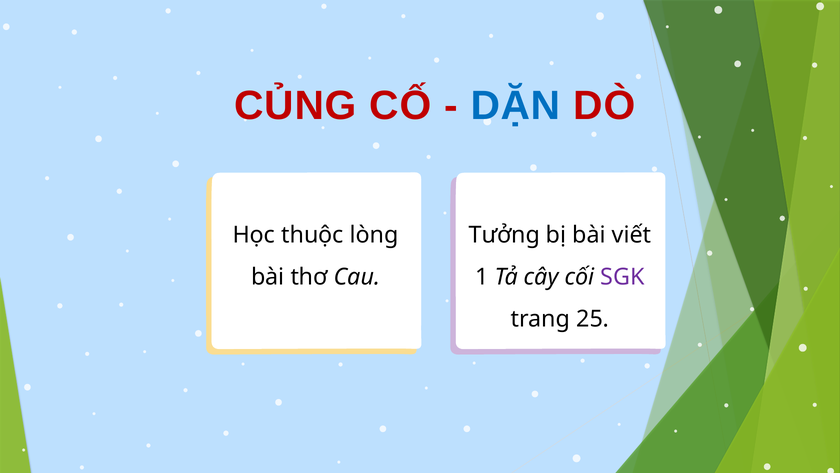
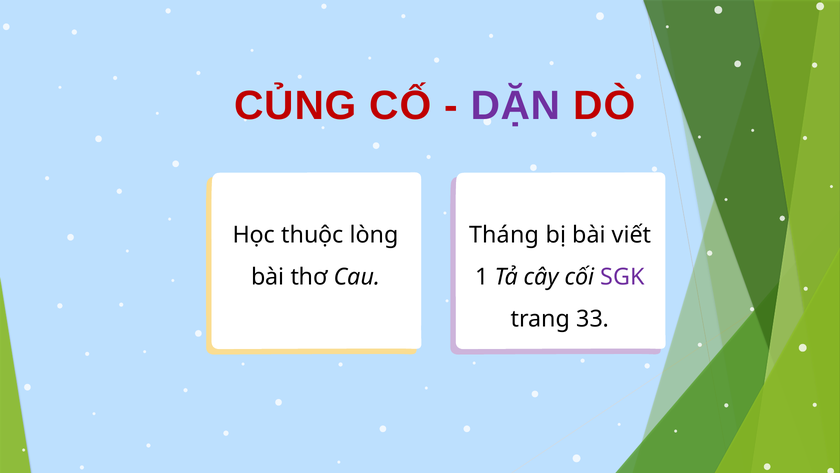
DẶN colour: blue -> purple
Tưởng: Tưởng -> Tháng
25: 25 -> 33
